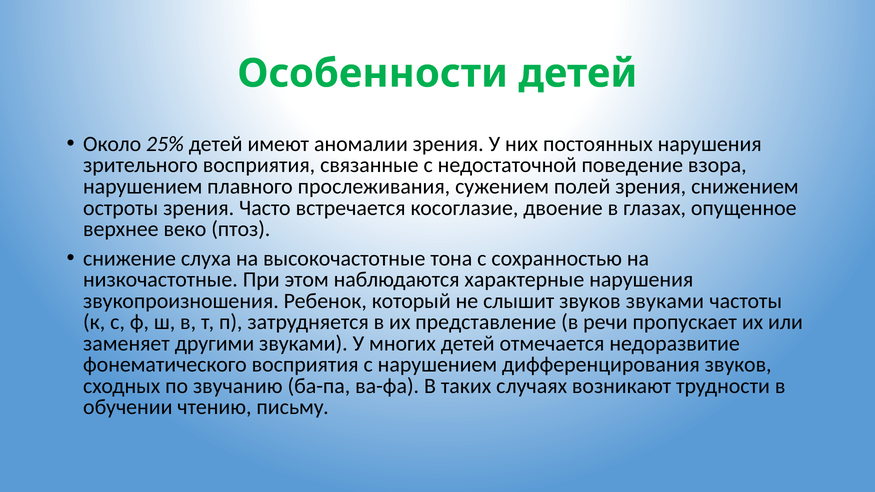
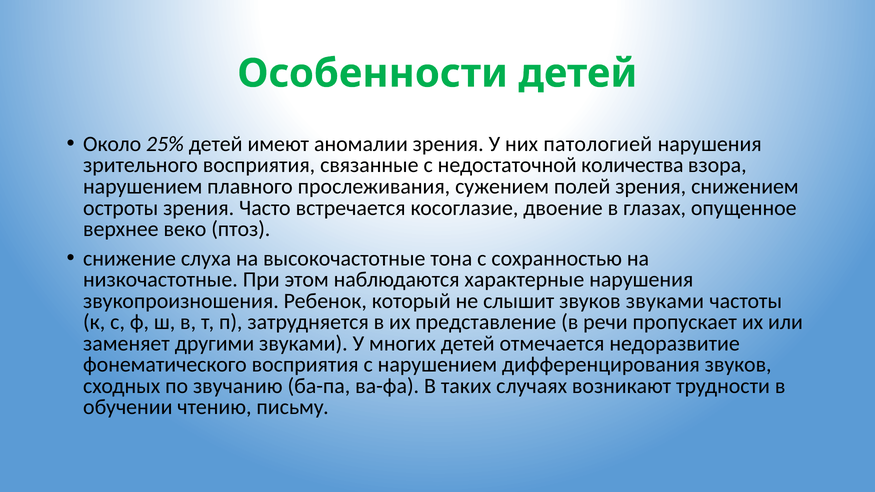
постоянных: постоянных -> патологией
поведение: поведение -> количества
